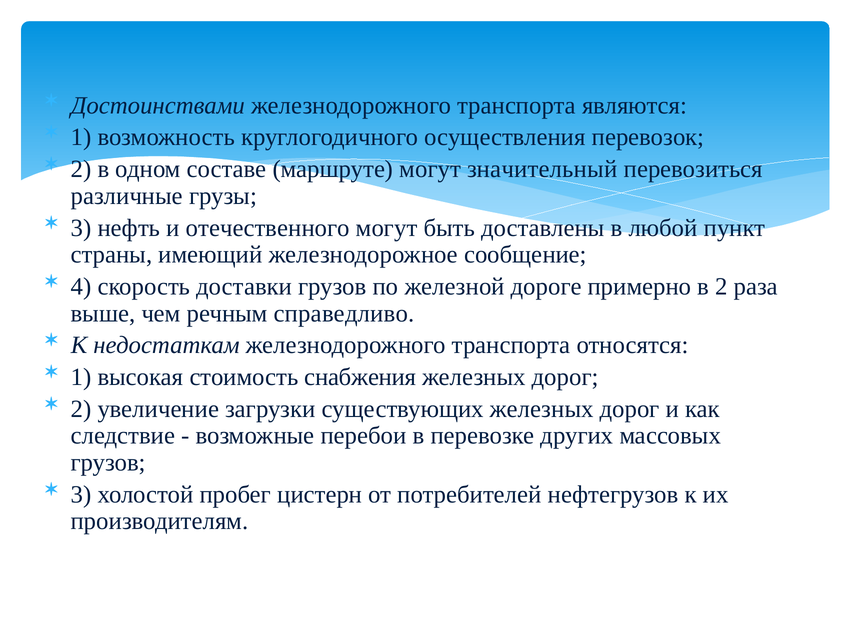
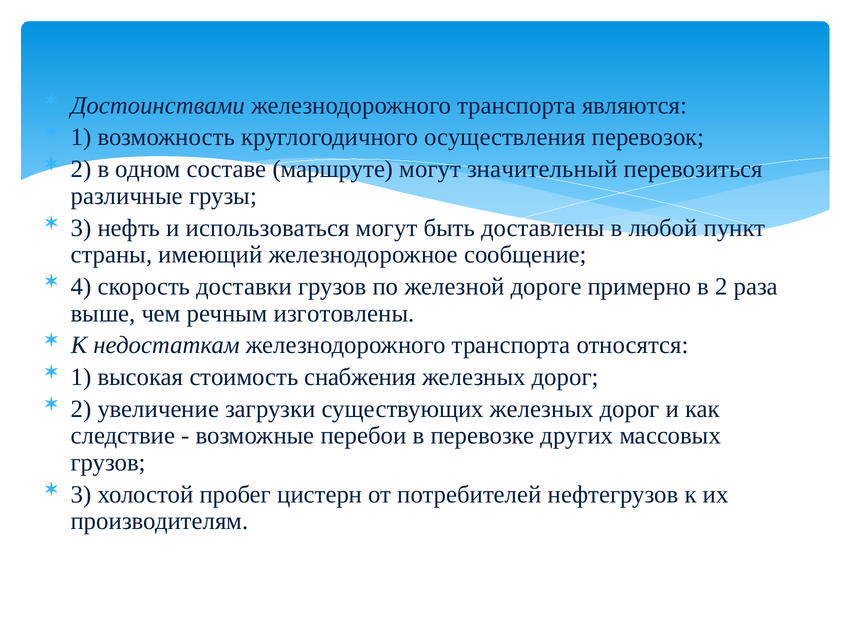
отечественного: отечественного -> использоваться
справедливо: справедливо -> изготовлены
